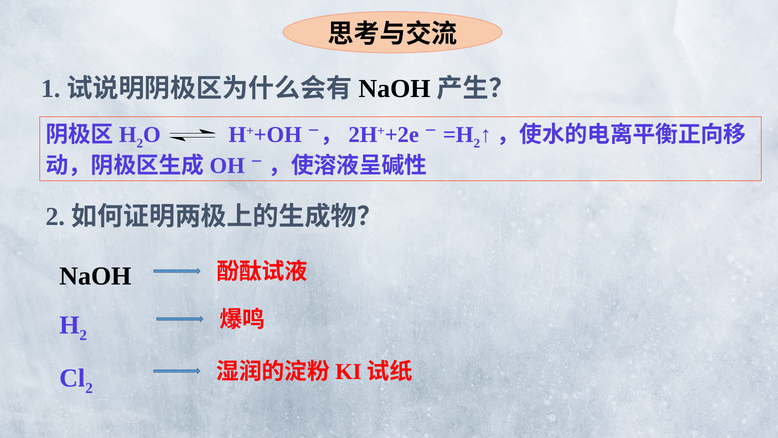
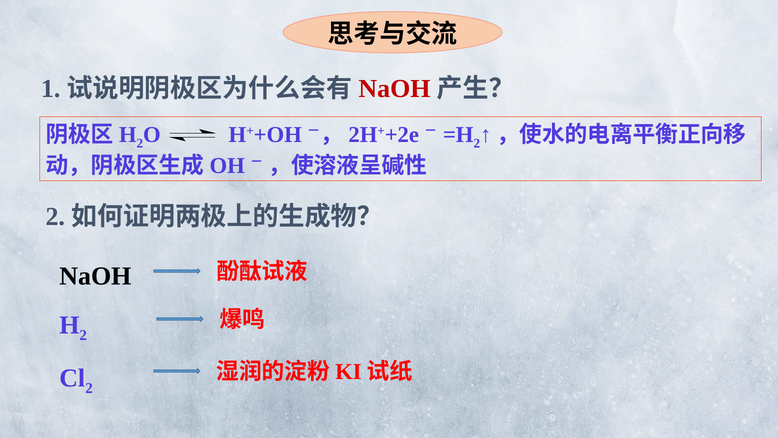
NaOH at (394, 89) colour: black -> red
